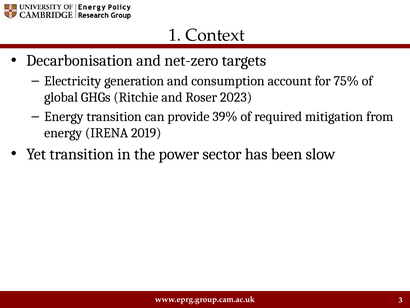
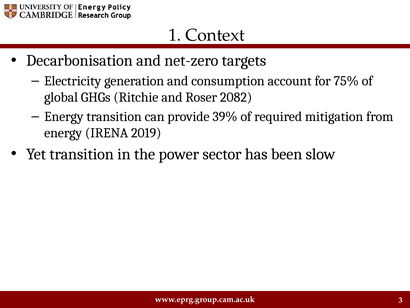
2023: 2023 -> 2082
